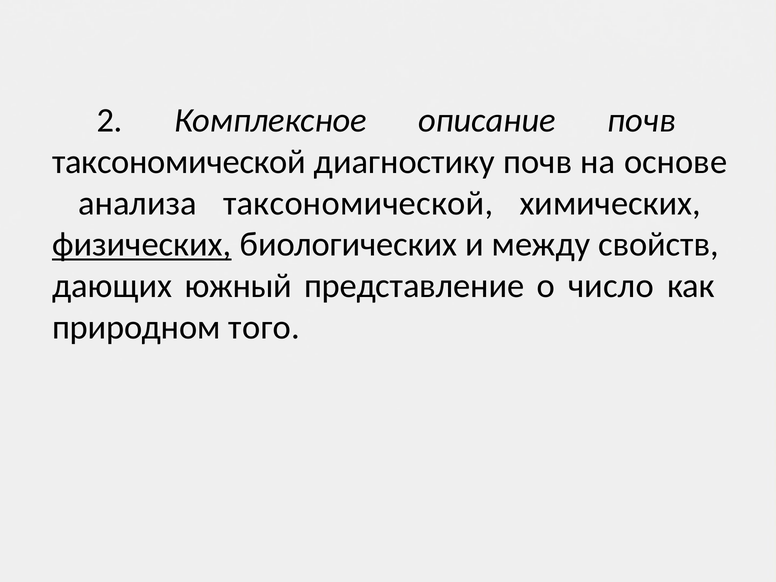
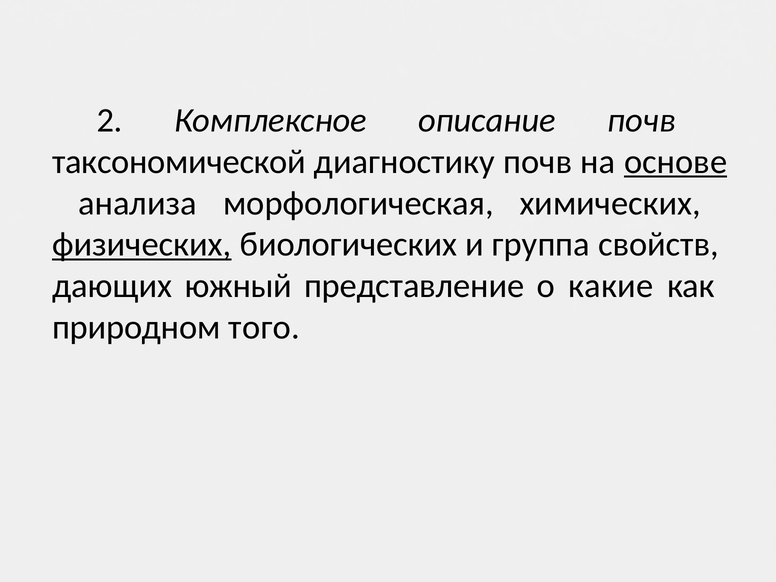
основе underline: none -> present
анализа таксономической: таксономической -> морфологическая
между: между -> группа
число: число -> какие
